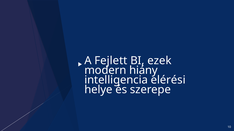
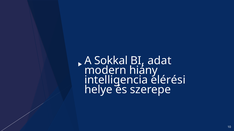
Fejlett: Fejlett -> Sokkal
ezek: ezek -> adat
